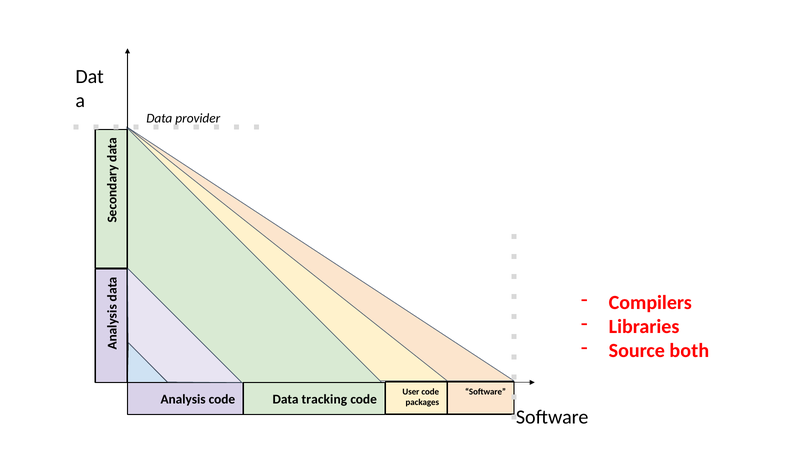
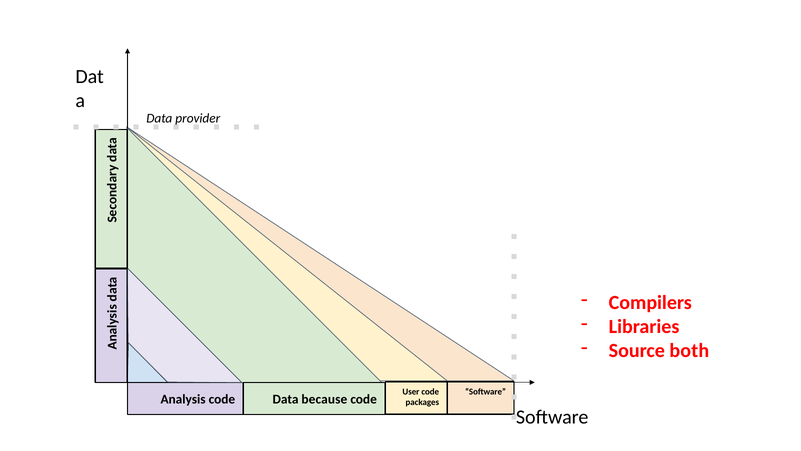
tracking: tracking -> because
